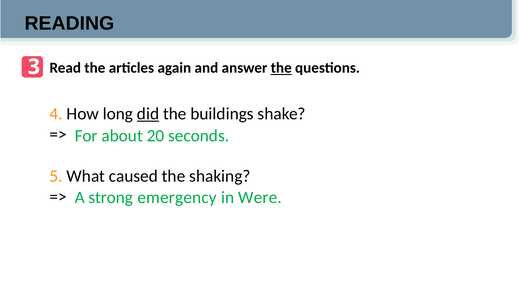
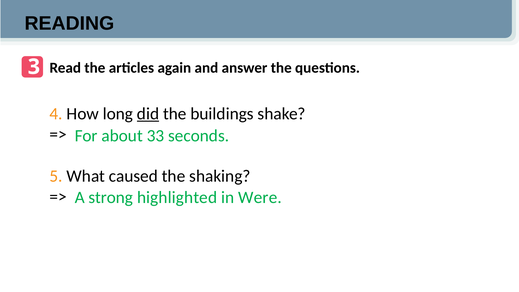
the at (281, 68) underline: present -> none
20: 20 -> 33
emergency: emergency -> highlighted
